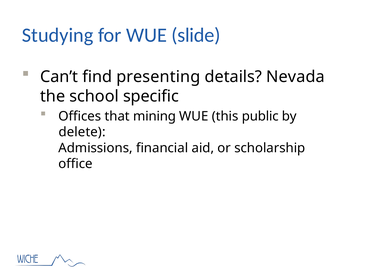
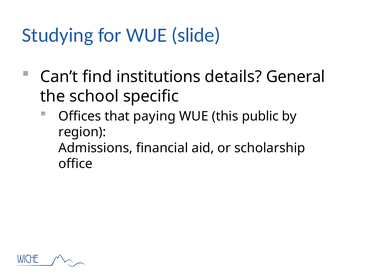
presenting: presenting -> institutions
Nevada: Nevada -> General
mining: mining -> paying
delete: delete -> region
